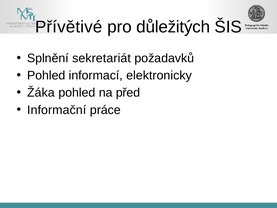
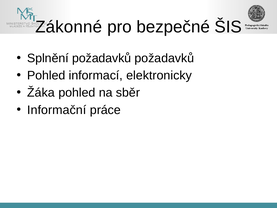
Přívětivé: Přívětivé -> Zákonné
důležitých: důležitých -> bezpečné
Splnění sekretariát: sekretariát -> požadavků
před: před -> sběr
